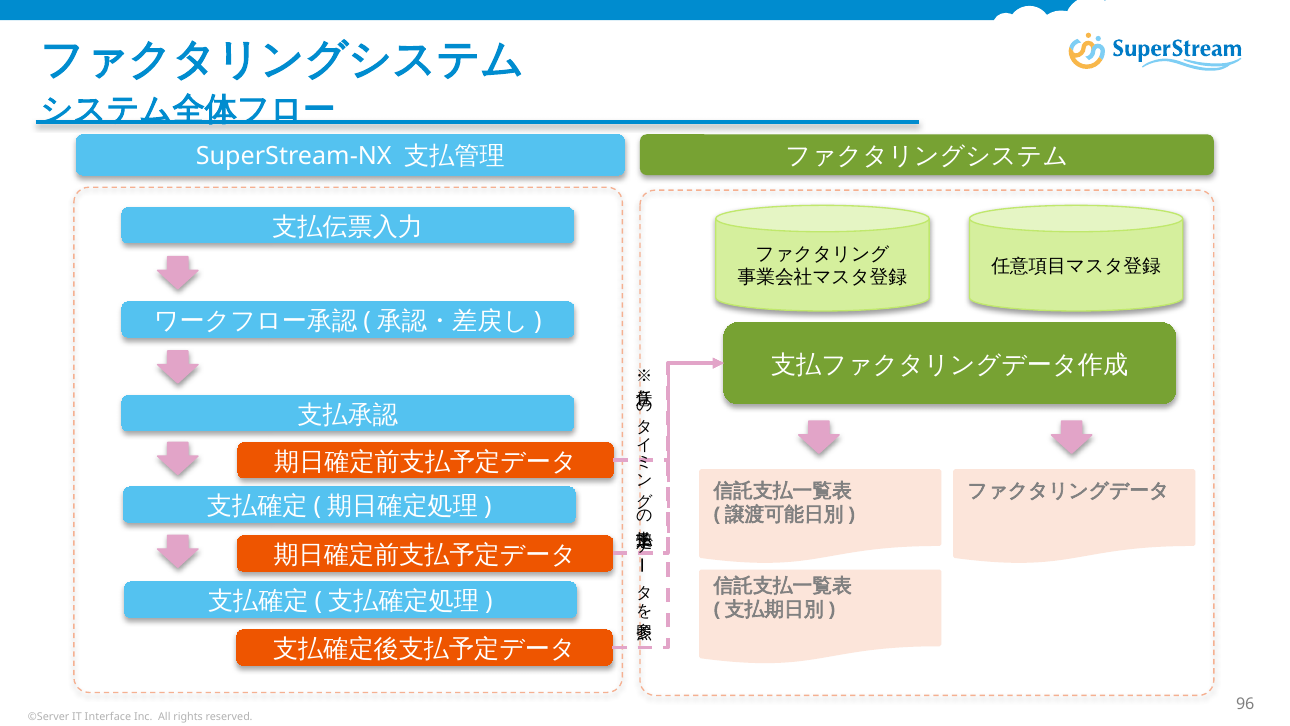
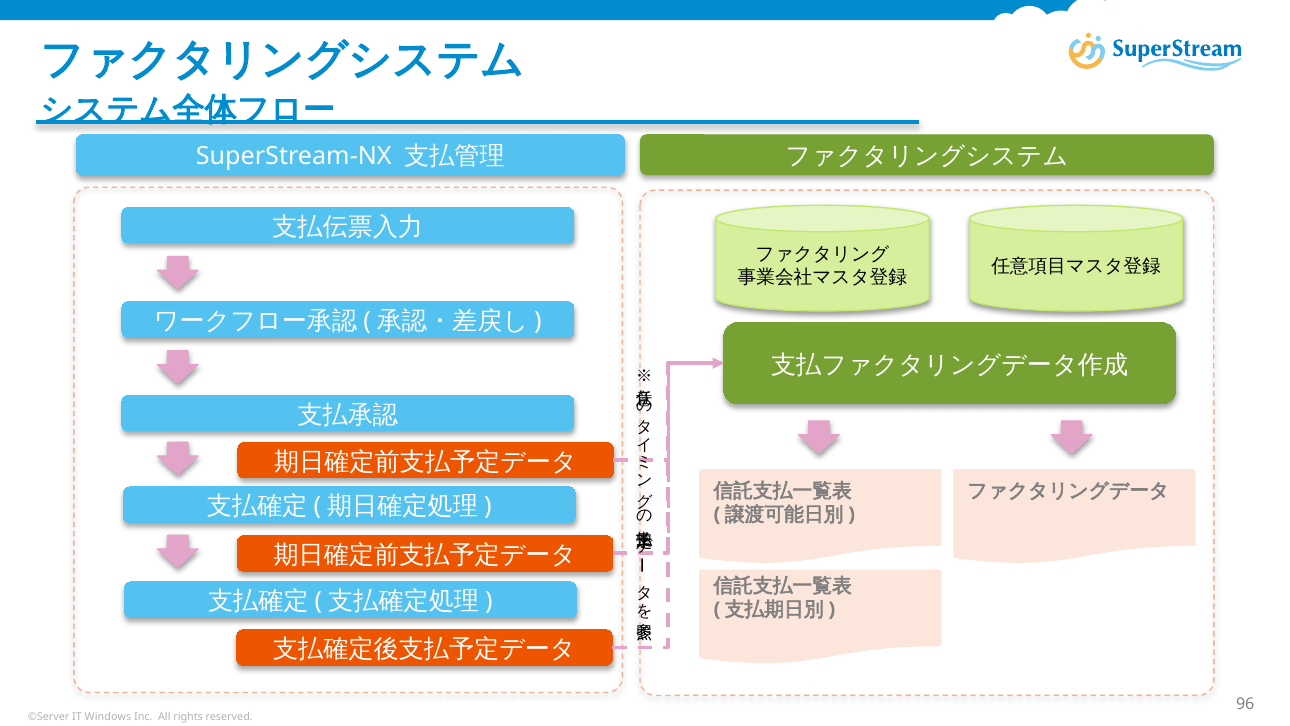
Interface: Interface -> Windows
